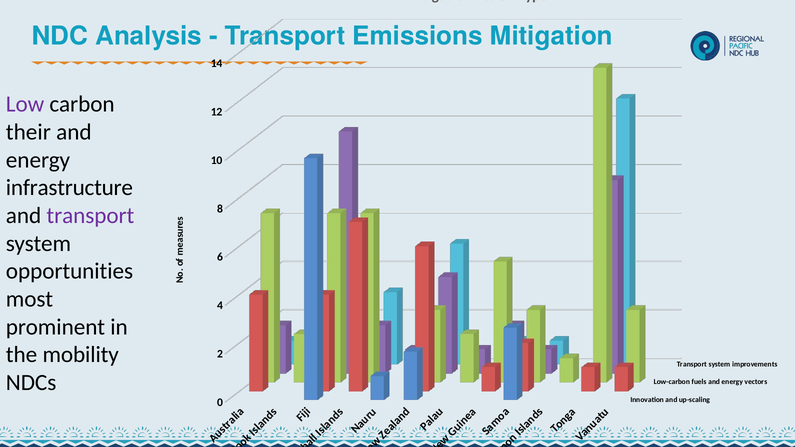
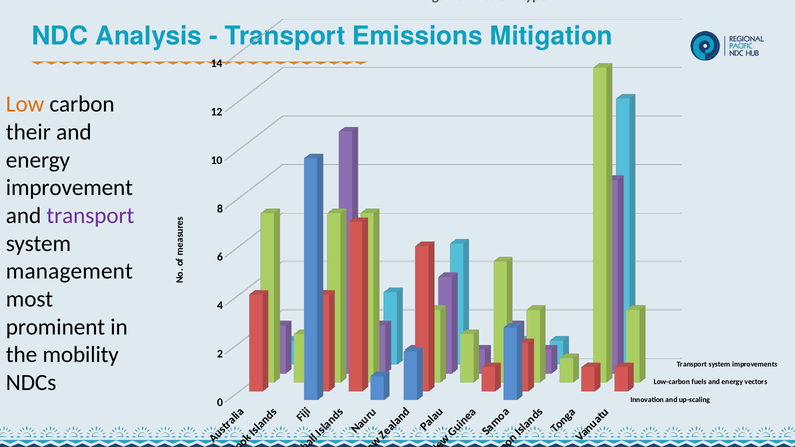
Low colour: purple -> orange
infrastructure: infrastructure -> improvement
opportunities: opportunities -> management
